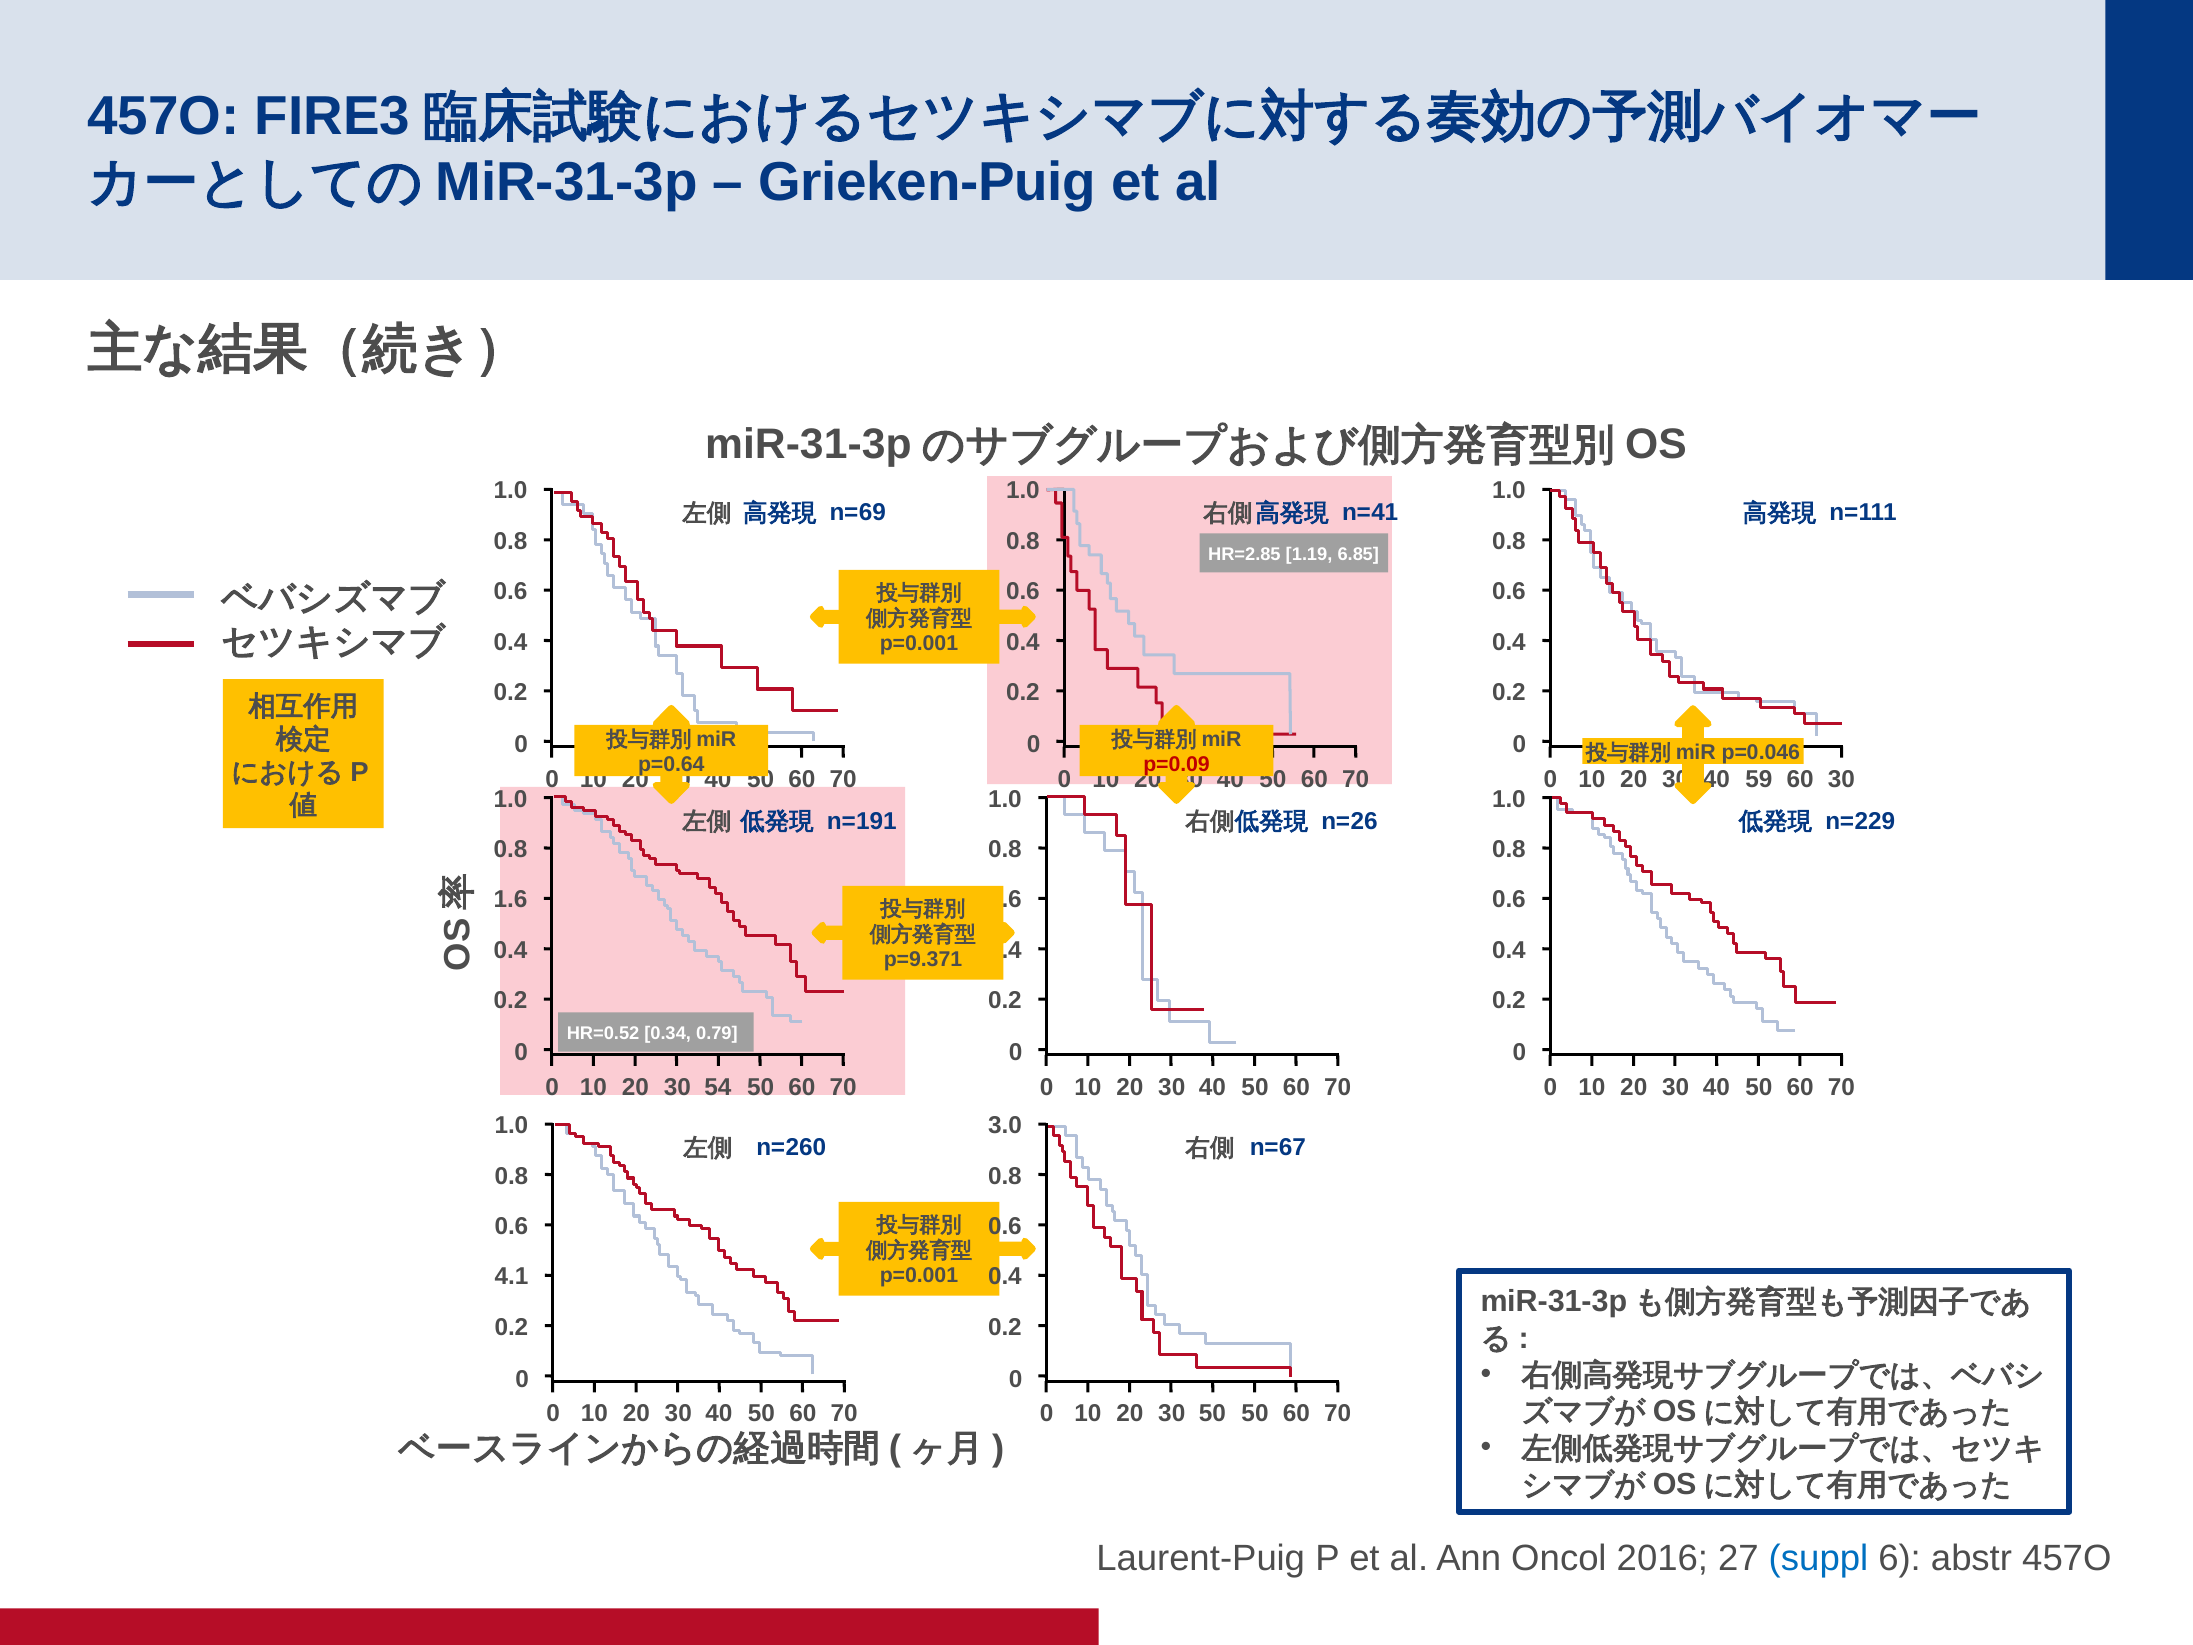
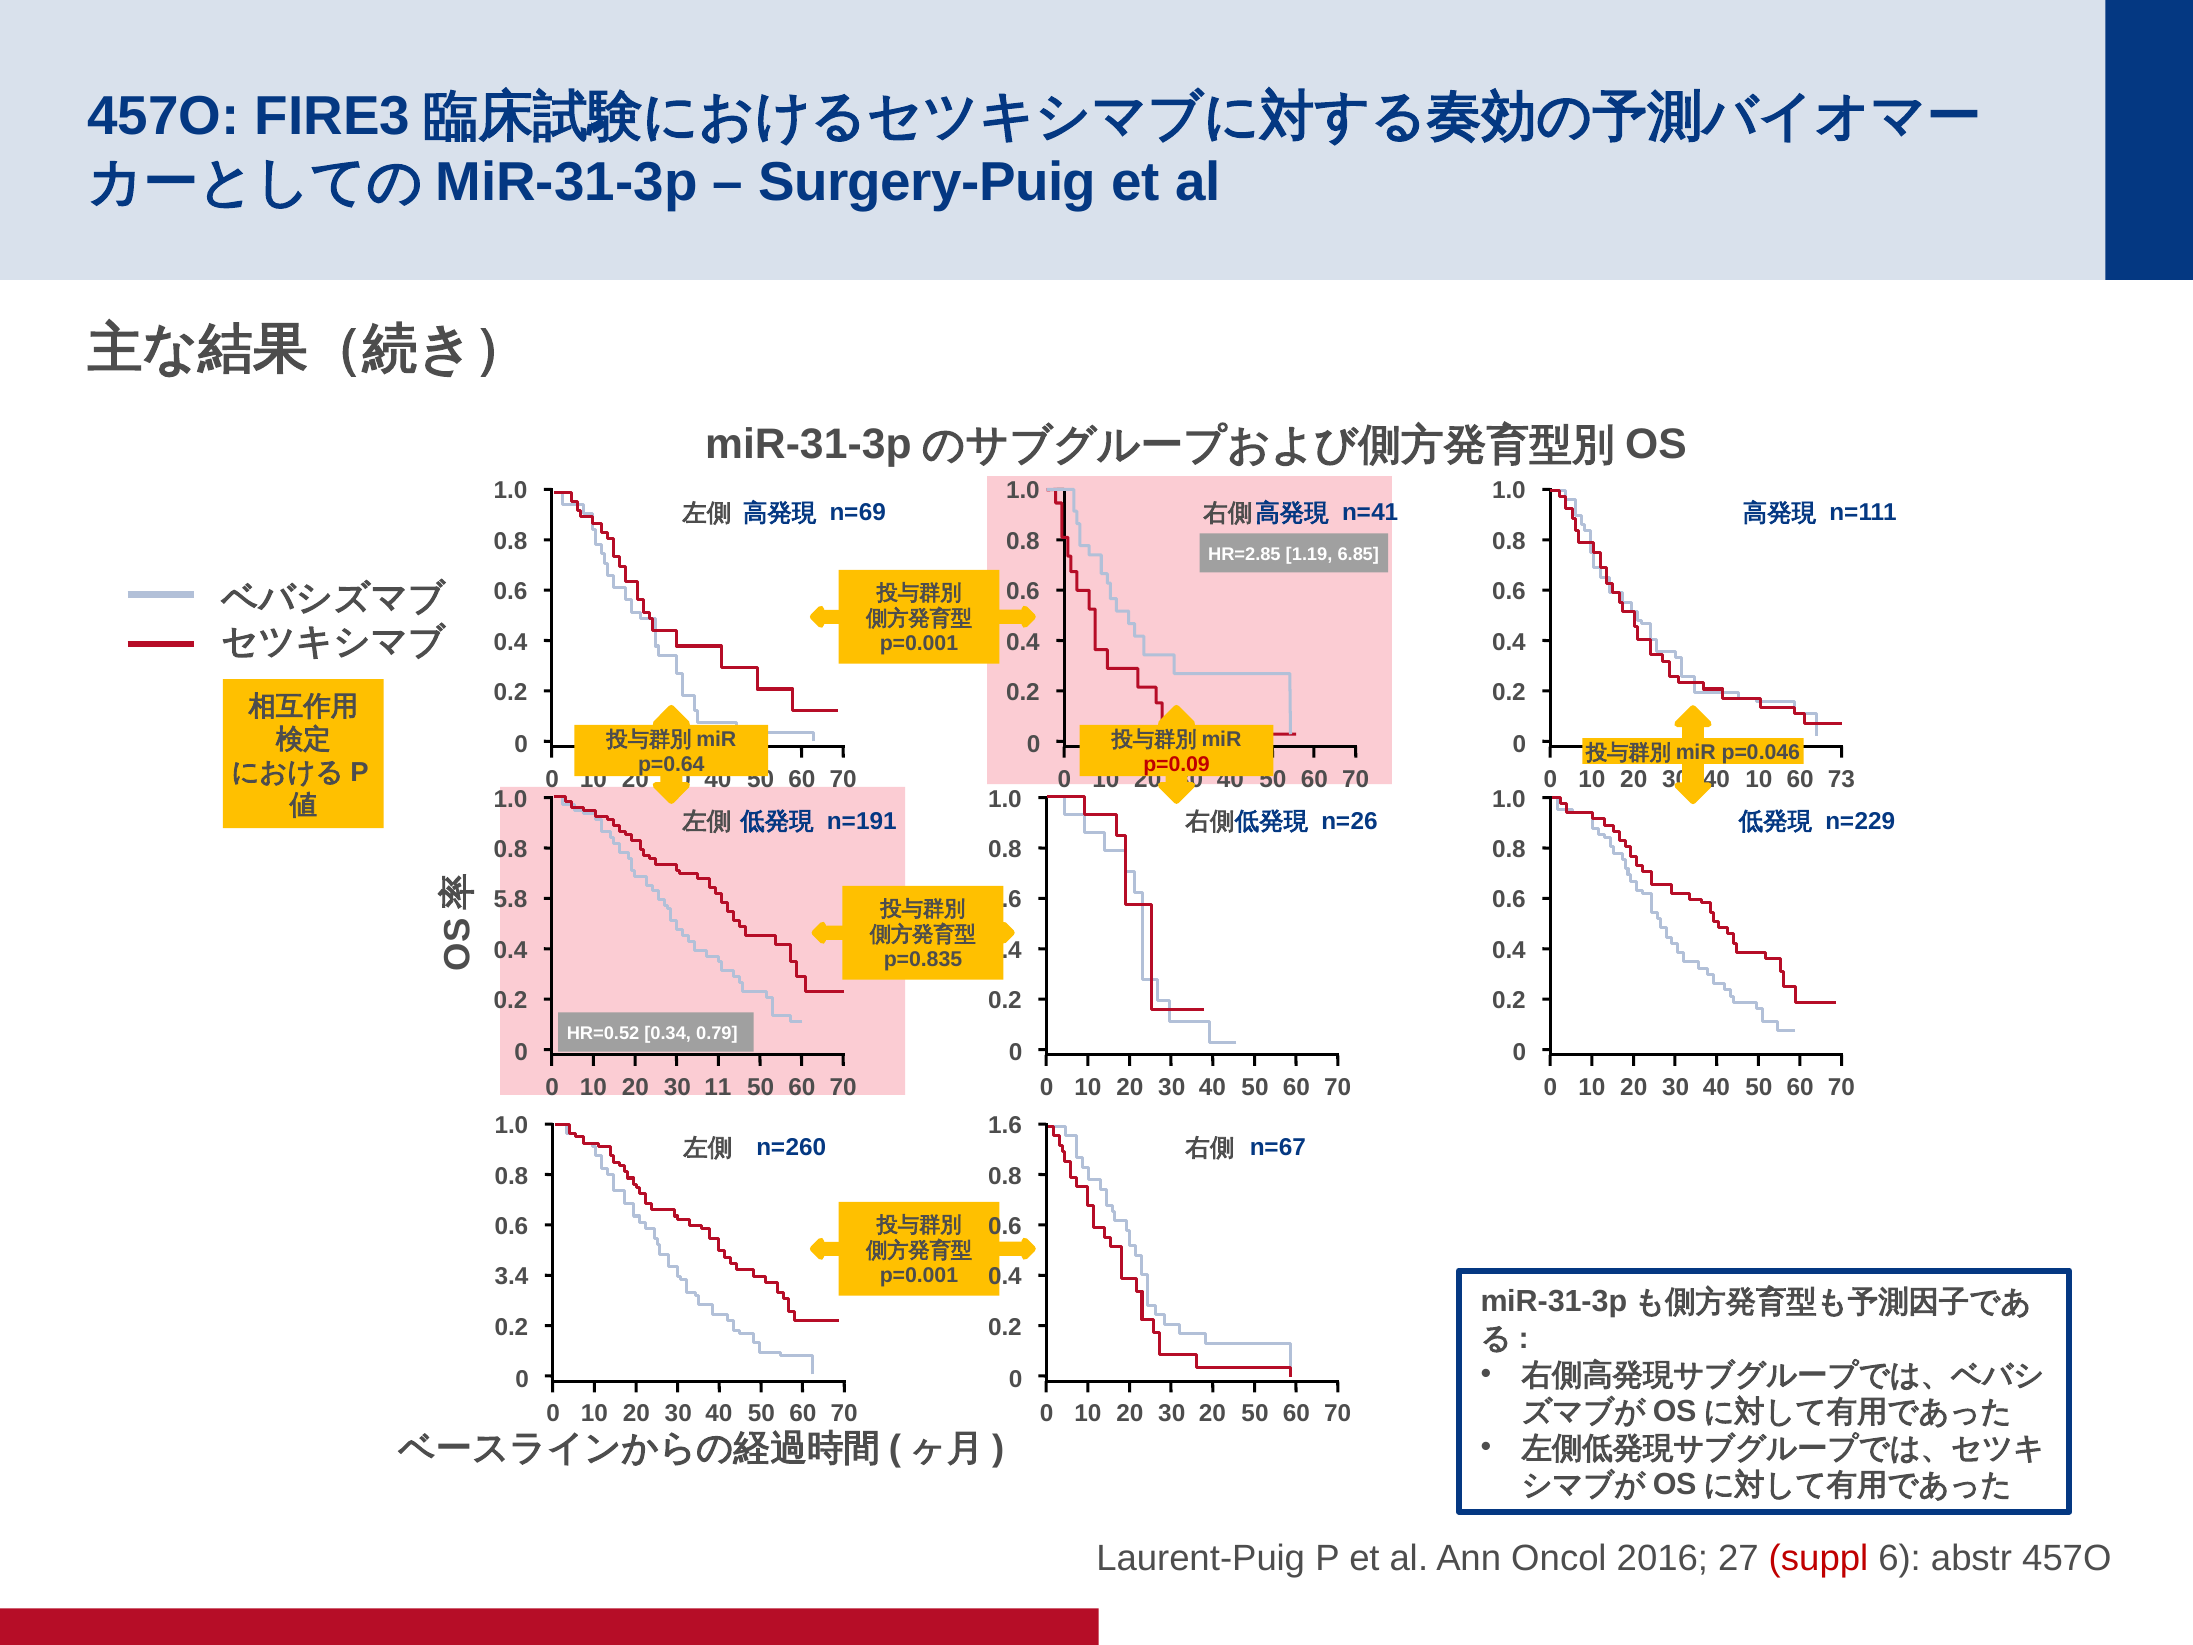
Grieken-Puig: Grieken-Puig -> Surgery-Puig
59 at (1759, 779): 59 -> 10
60 30: 30 -> 73
1.6: 1.6 -> 5.8
p=9.371: p=9.371 -> p=0.835
54: 54 -> 11
3.0: 3.0 -> 1.6
4.1: 4.1 -> 3.4
30 50: 50 -> 20
suppl colour: blue -> red
